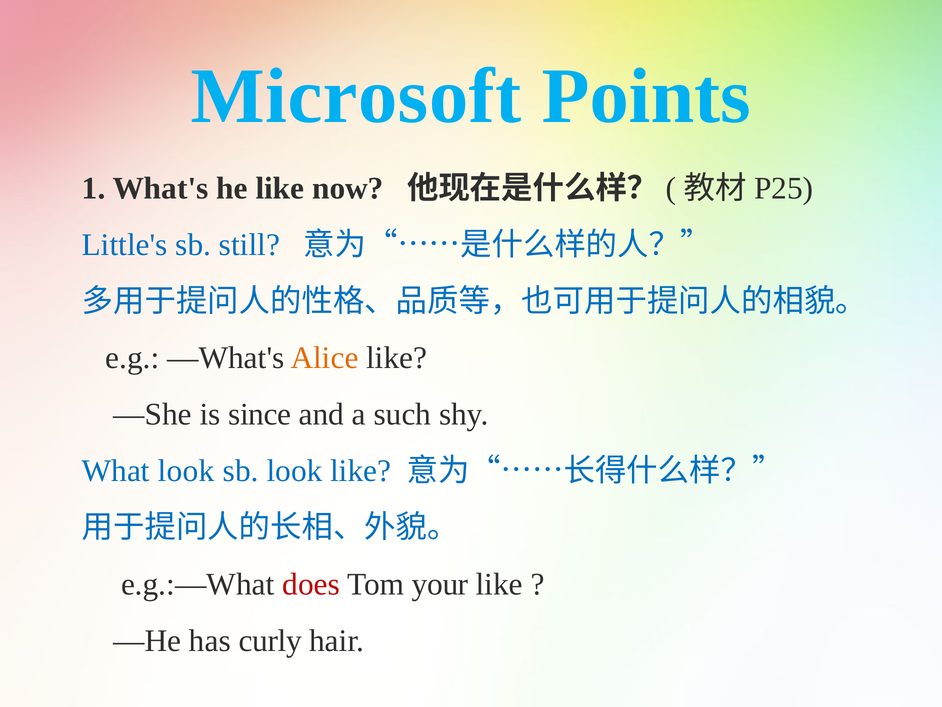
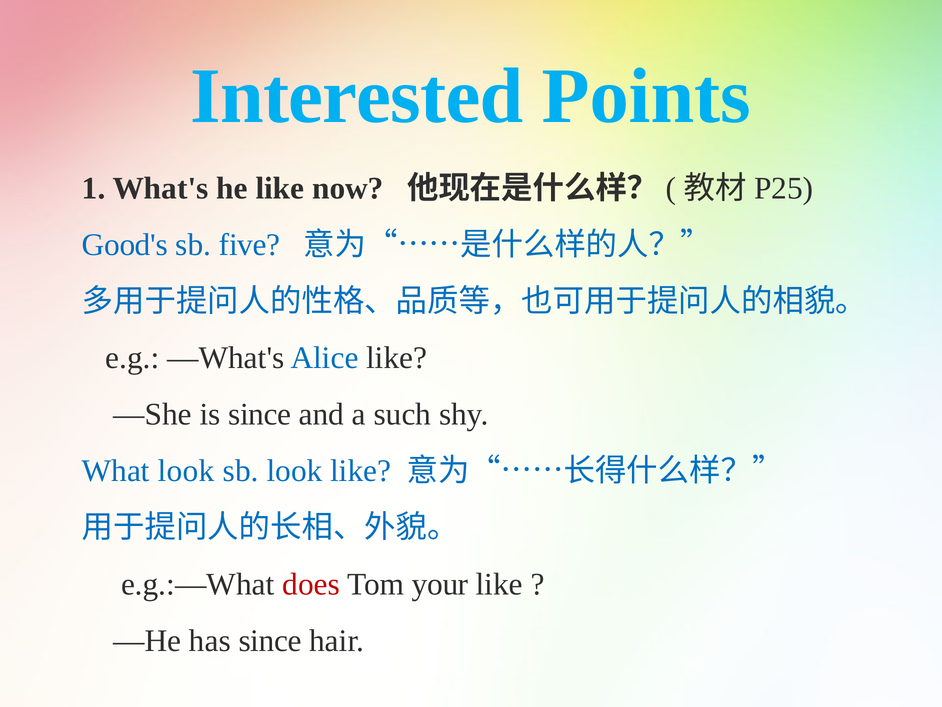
Microsoft: Microsoft -> Interested
Little's: Little's -> Good's
still: still -> five
Alice colour: orange -> blue
has curly: curly -> since
